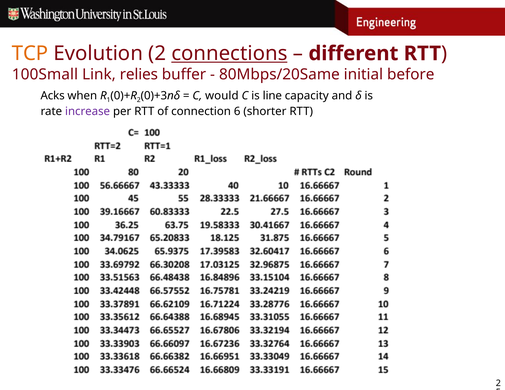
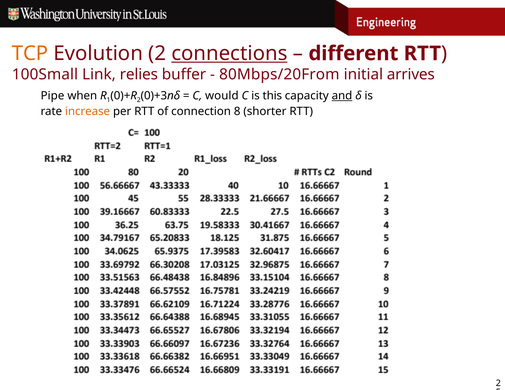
80Mbps/20Same: 80Mbps/20Same -> 80Mbps/20From
before: before -> arrives
Acks: Acks -> Pipe
line: line -> this
and underline: none -> present
increase colour: purple -> orange
6: 6 -> 8
